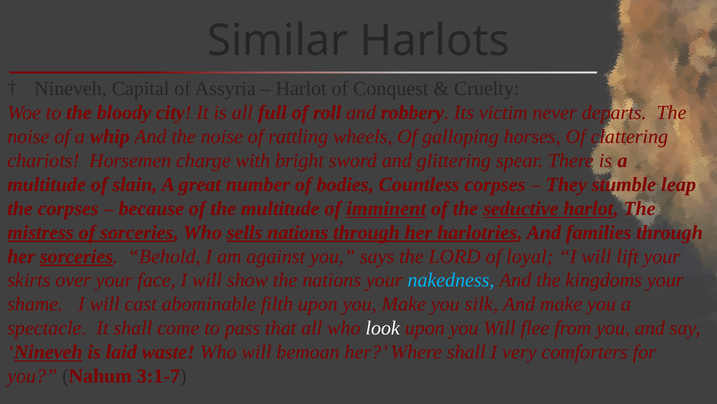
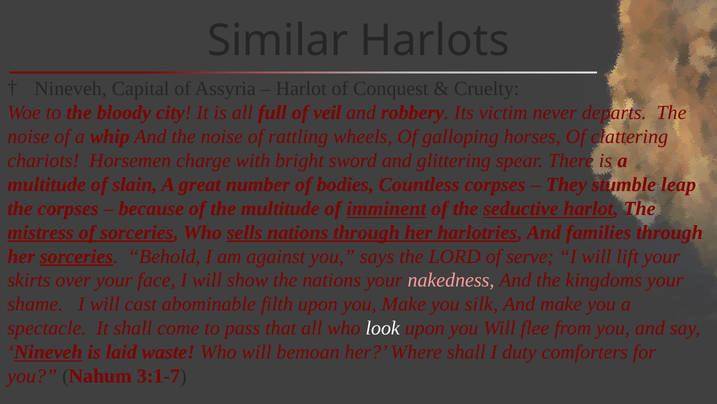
roll: roll -> veil
loyal: loyal -> serve
nakedness colour: light blue -> pink
very: very -> duty
